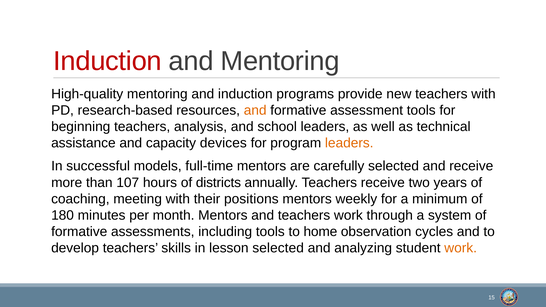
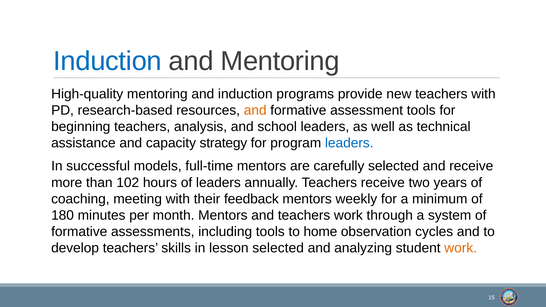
Induction at (108, 61) colour: red -> blue
devices: devices -> strategy
leaders at (349, 143) colour: orange -> blue
107: 107 -> 102
of districts: districts -> leaders
positions: positions -> feedback
